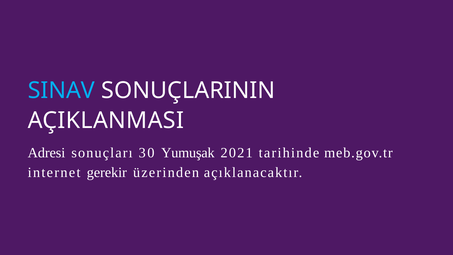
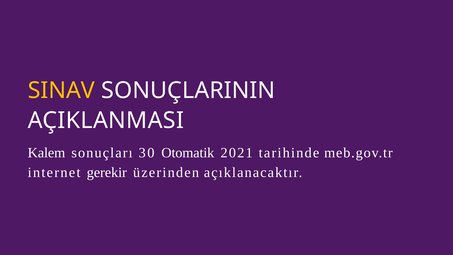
SINAV colour: light blue -> yellow
Adresi: Adresi -> Kalem
Yumuşak: Yumuşak -> Otomatik
